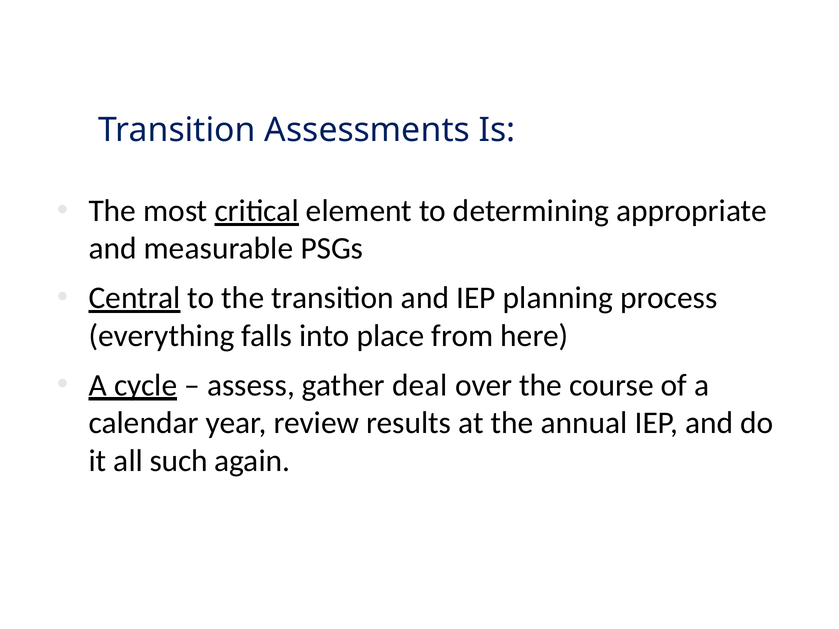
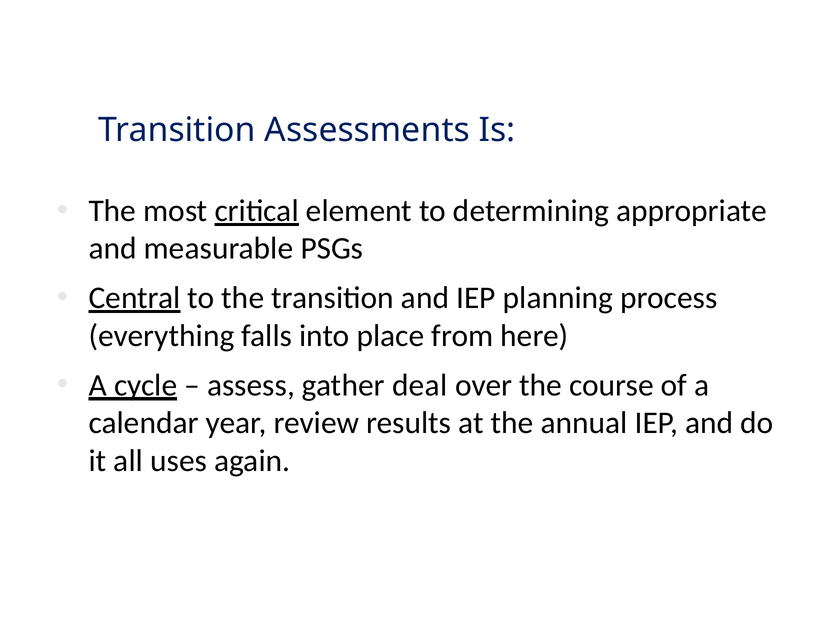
such: such -> uses
